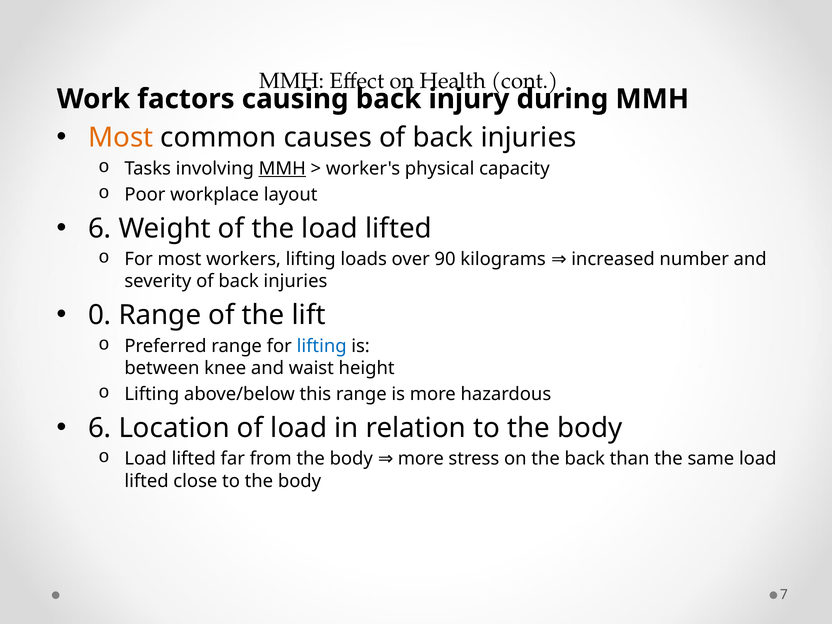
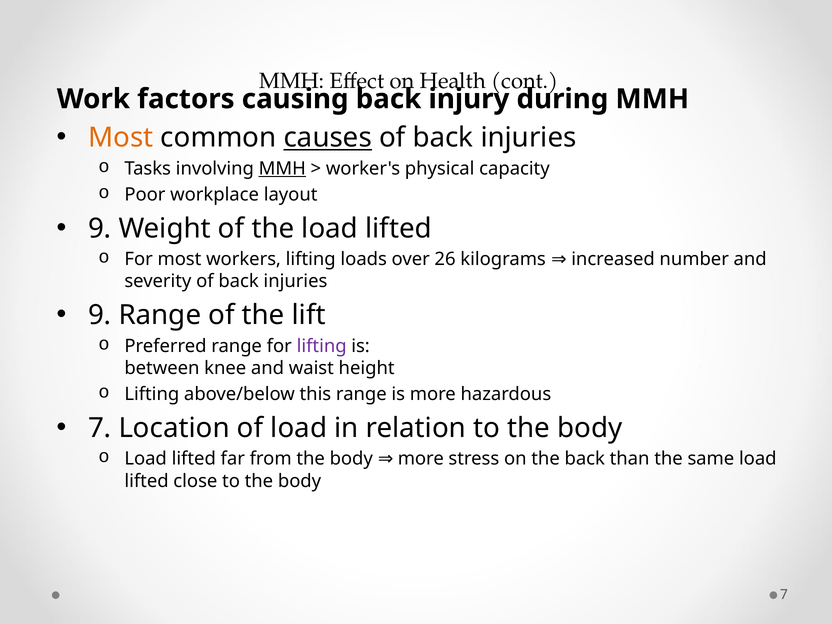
causes underline: none -> present
6 at (100, 228): 6 -> 9
90: 90 -> 26
0 at (100, 315): 0 -> 9
lifting at (322, 346) colour: blue -> purple
6 at (100, 428): 6 -> 7
